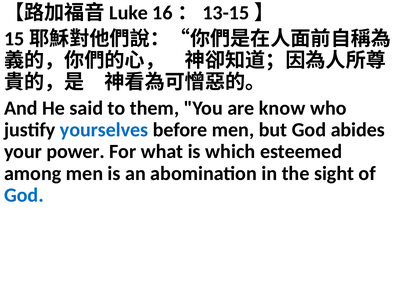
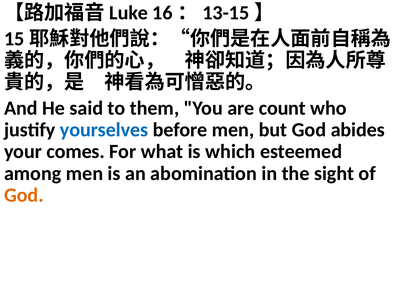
know: know -> count
power: power -> comes
God at (24, 195) colour: blue -> orange
